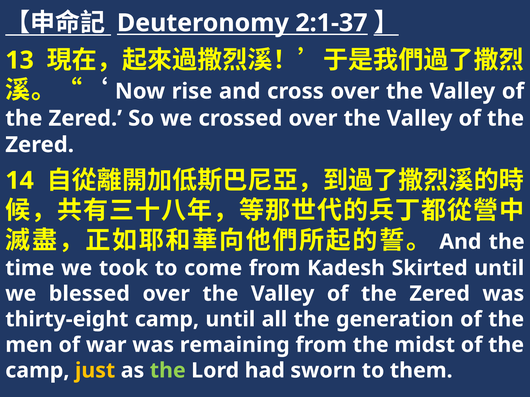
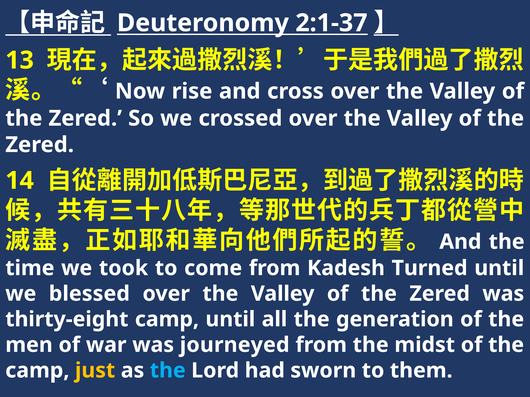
Skirted: Skirted -> Turned
remaining: remaining -> journeyed
the at (168, 371) colour: light green -> light blue
